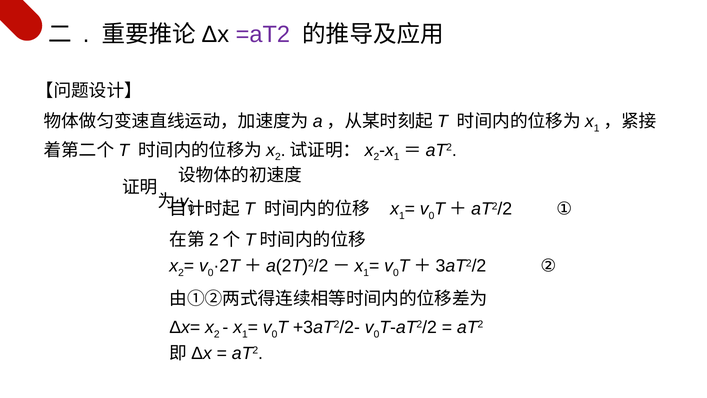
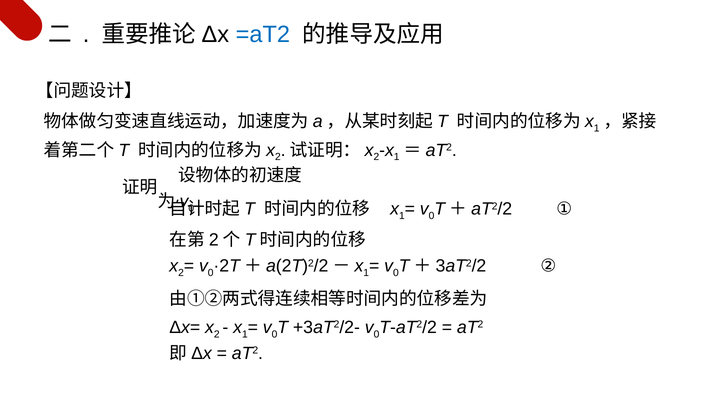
=aT2 colour: purple -> blue
